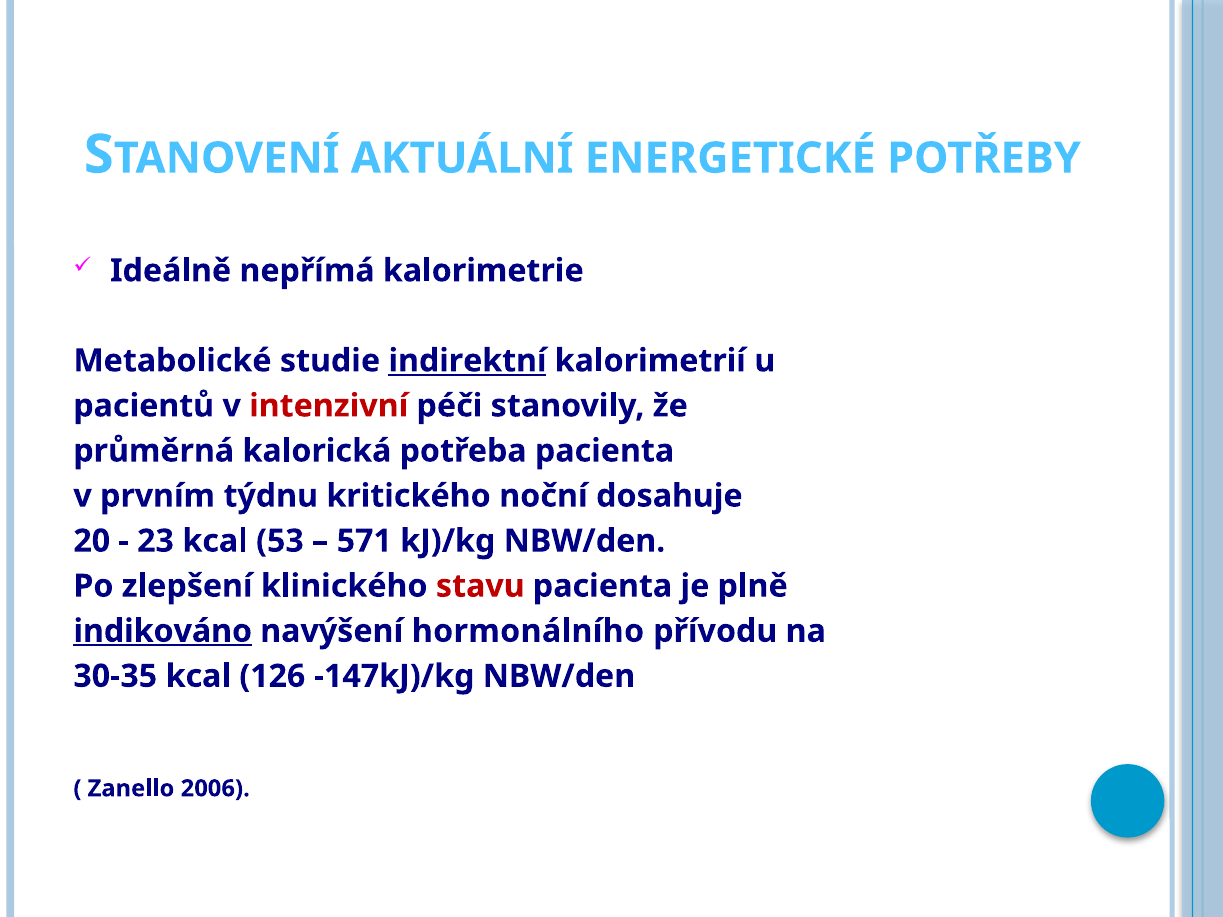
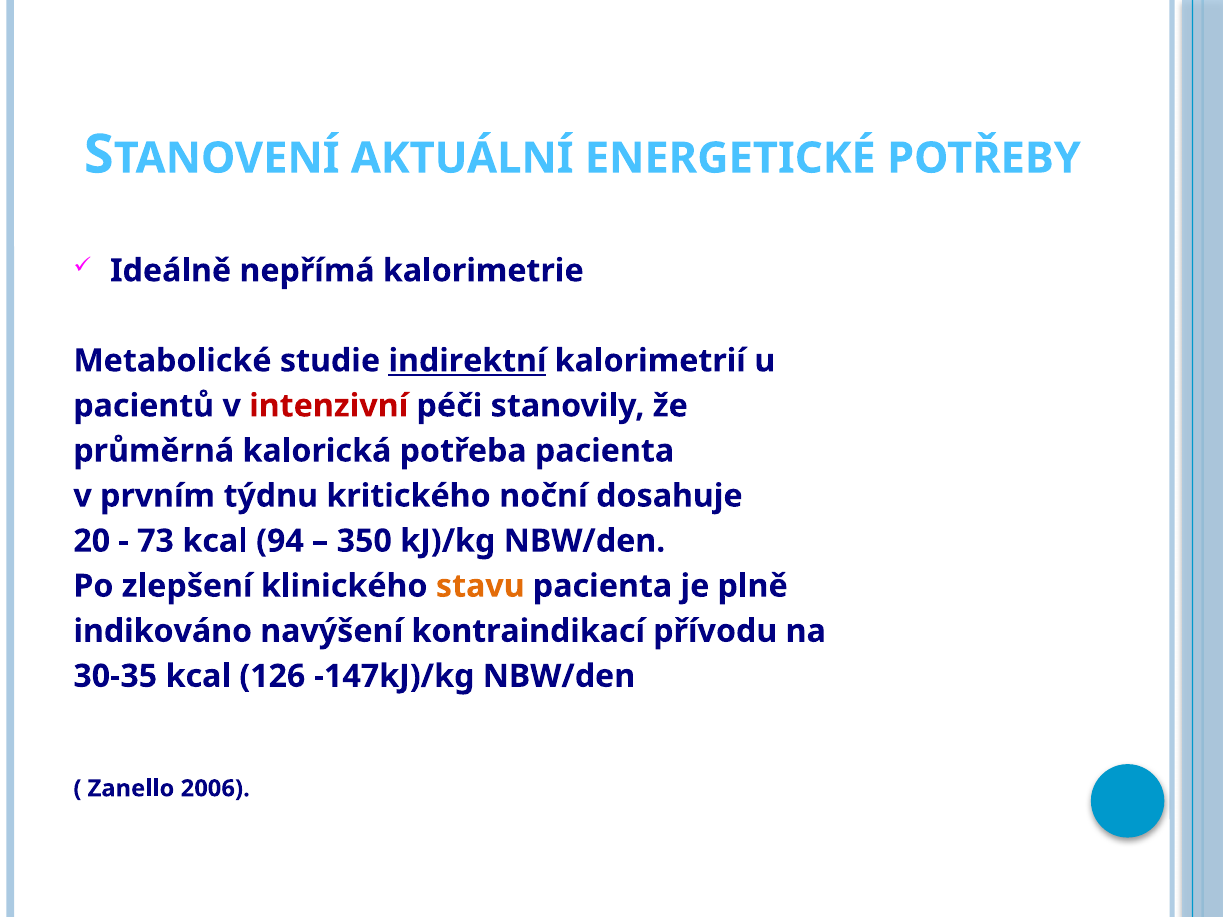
23: 23 -> 73
53: 53 -> 94
571: 571 -> 350
stavu colour: red -> orange
indikováno underline: present -> none
hormonálního: hormonálního -> kontraindikací
